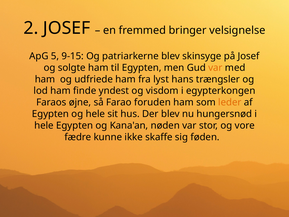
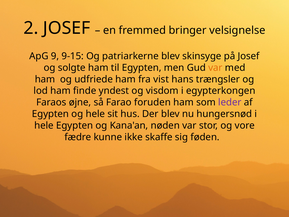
5: 5 -> 9
lyst: lyst -> vist
leder colour: orange -> purple
